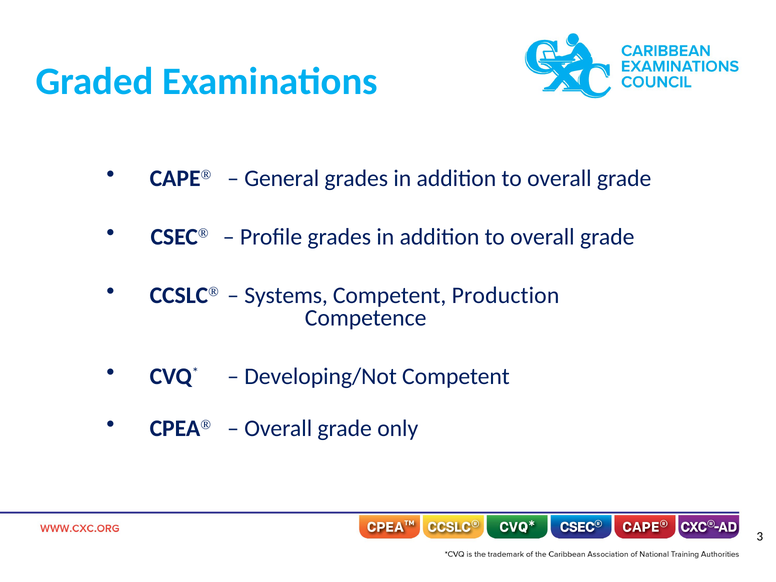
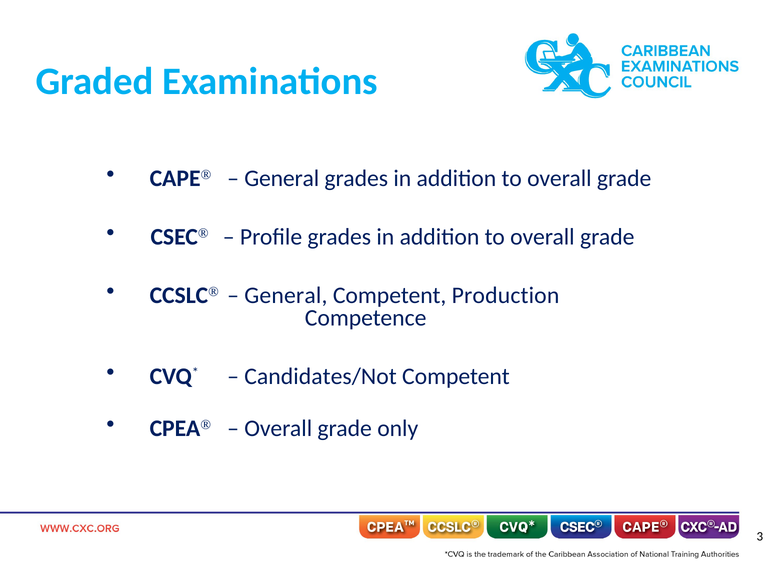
Systems at (286, 295): Systems -> General
Developing/Not: Developing/Not -> Candidates/Not
